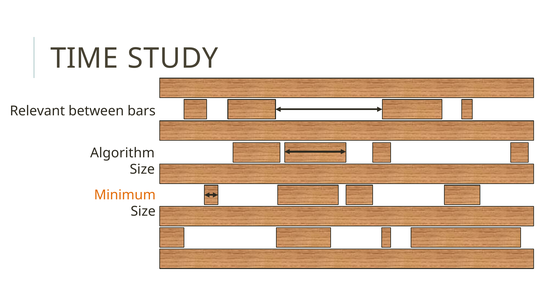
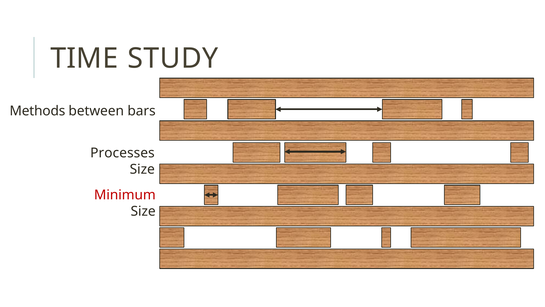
Relevant: Relevant -> Methods
Algorithm: Algorithm -> Processes
Minimum colour: orange -> red
